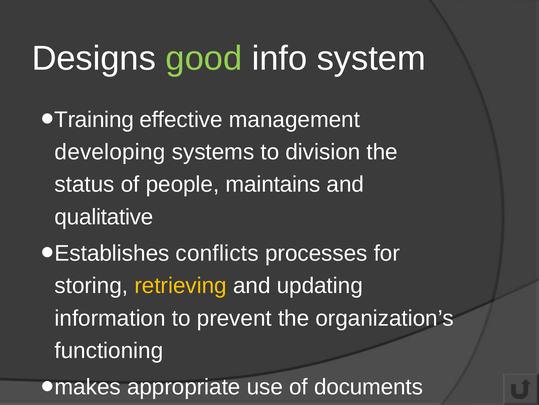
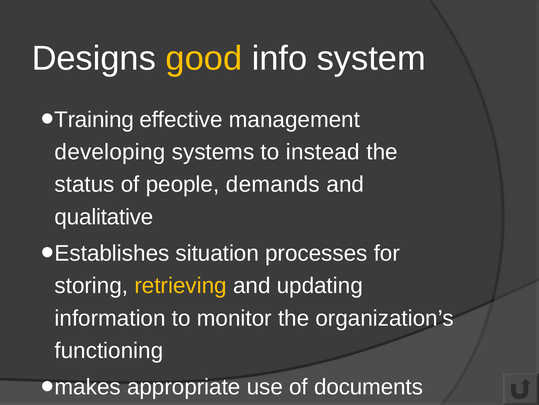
good colour: light green -> yellow
division: division -> instead
maintains: maintains -> demands
conflicts: conflicts -> situation
prevent: prevent -> monitor
